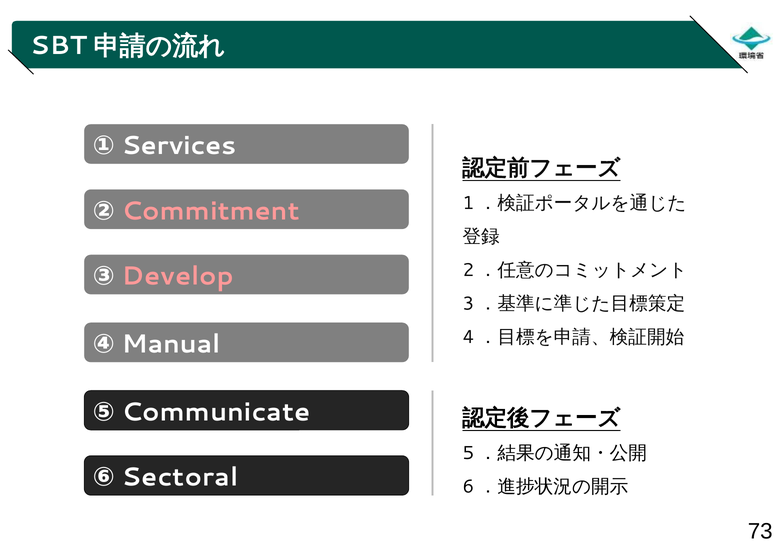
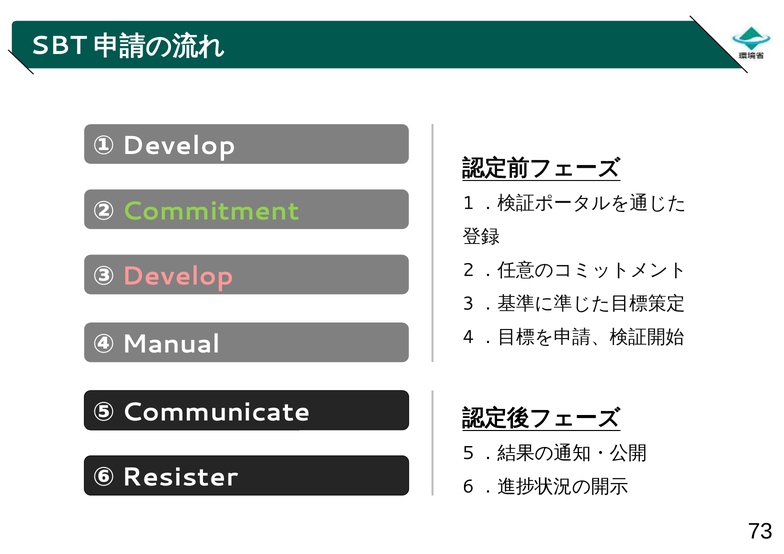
① Services: Services -> Develop
Commitment colour: pink -> light green
Sectoral: Sectoral -> Resister
